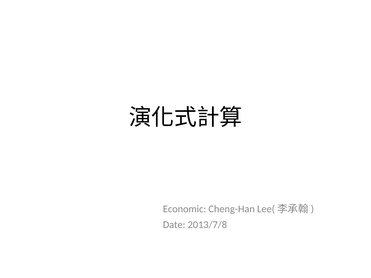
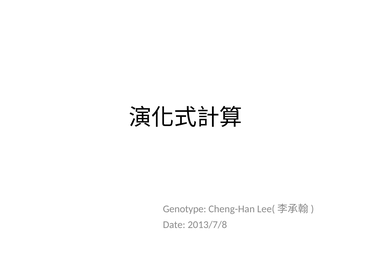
Economic: Economic -> Genotype
